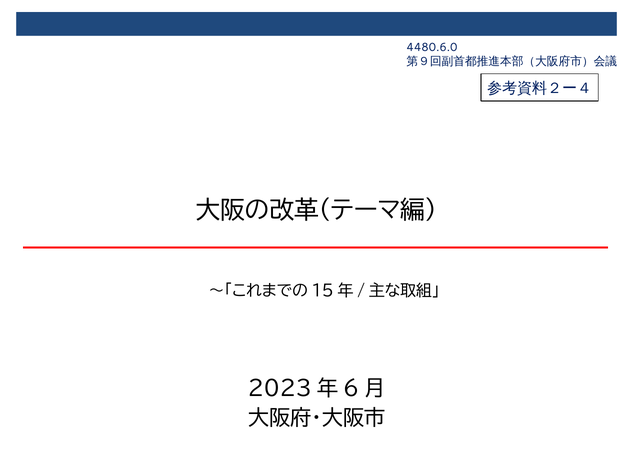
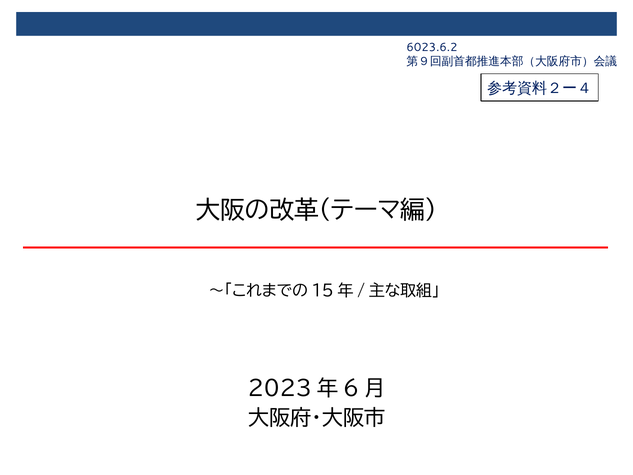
4480.6.0: 4480.6.0 -> 6023.6.2
